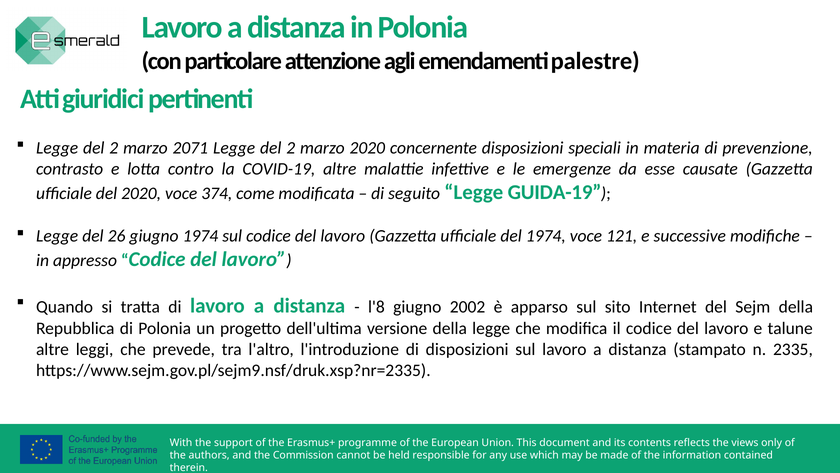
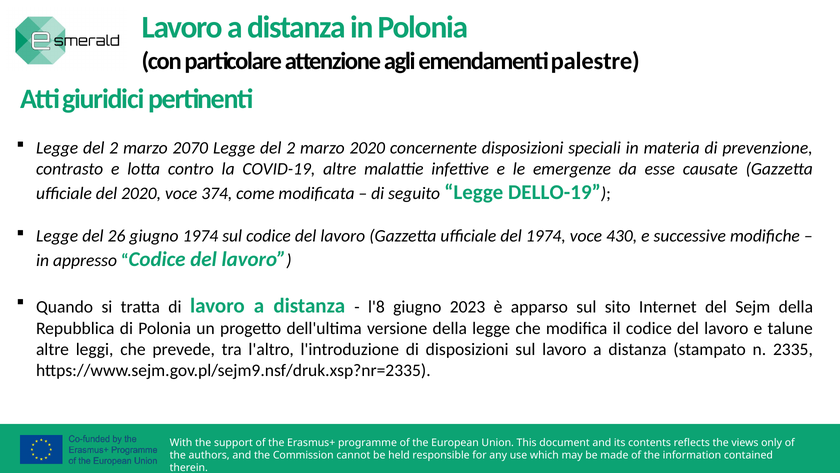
2071: 2071 -> 2070
GUIDA-19: GUIDA-19 -> DELLO-19
121: 121 -> 430
2002: 2002 -> 2023
